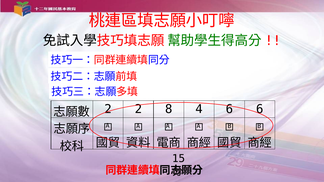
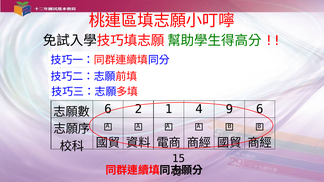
2 at (108, 109): 2 -> 6
8: 8 -> 1
4 6: 6 -> 9
